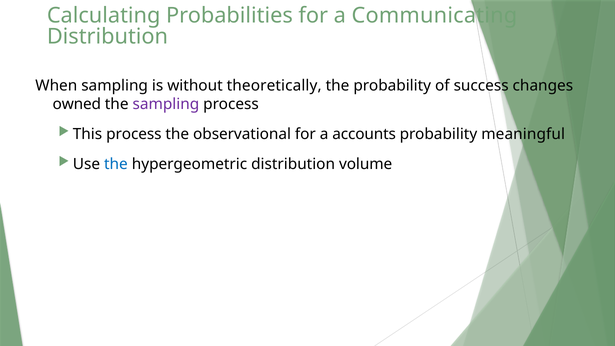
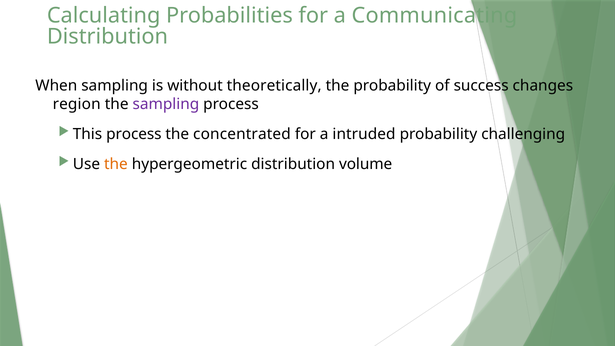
owned: owned -> region
observational: observational -> concentrated
accounts: accounts -> intruded
meaningful: meaningful -> challenging
the at (116, 164) colour: blue -> orange
